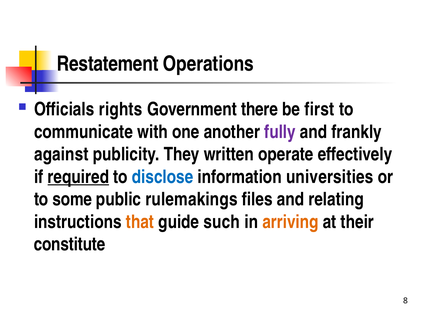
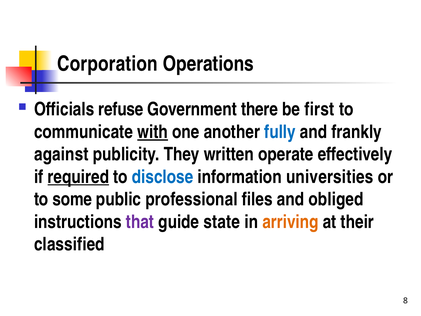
Restatement: Restatement -> Corporation
rights: rights -> refuse
with underline: none -> present
fully colour: purple -> blue
rulemakings: rulemakings -> professional
relating: relating -> obliged
that colour: orange -> purple
such: such -> state
constitute: constitute -> classified
